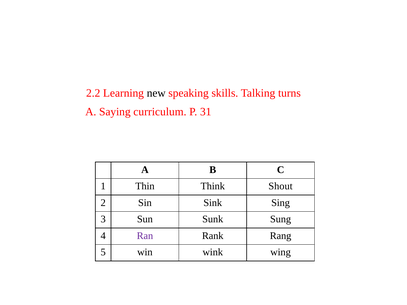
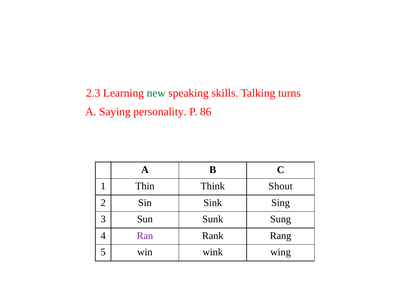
2.2: 2.2 -> 2.3
new colour: black -> green
curriculum: curriculum -> personality
31: 31 -> 86
